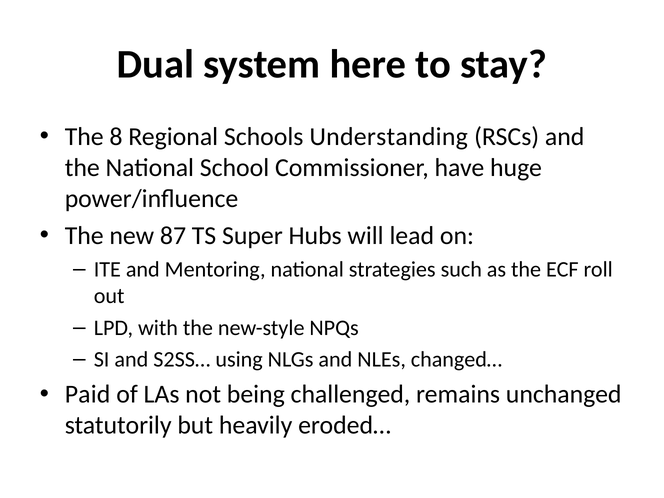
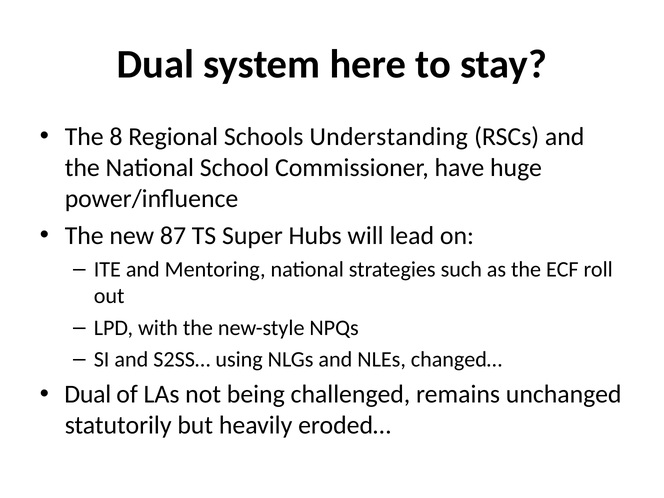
Paid at (88, 394): Paid -> Dual
